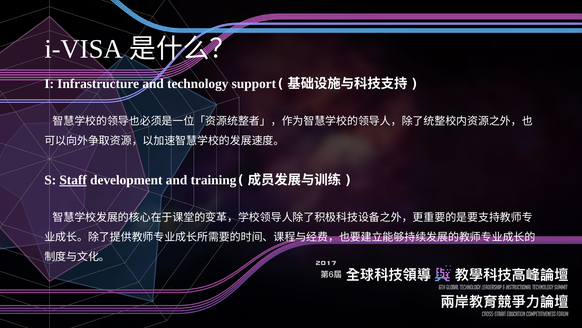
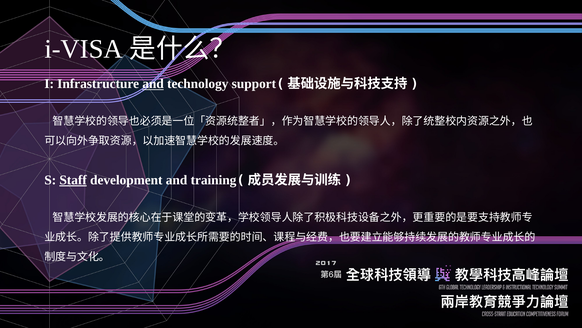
and at (153, 84) underline: none -> present
